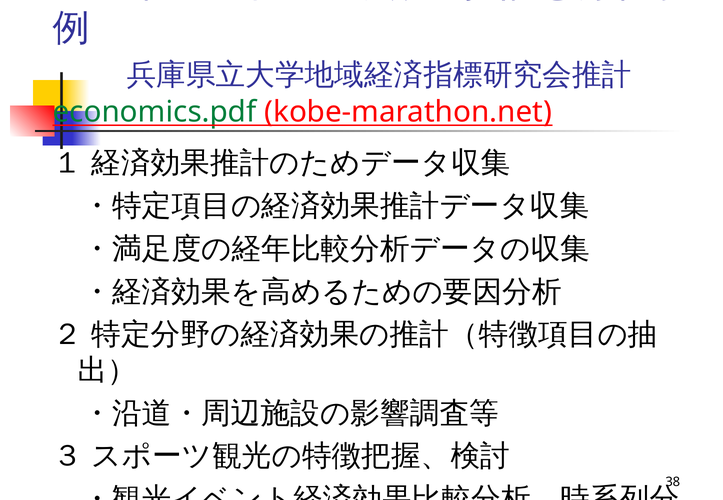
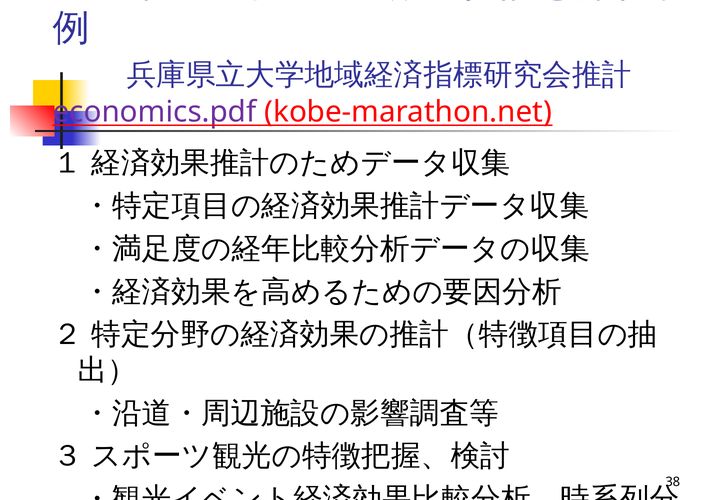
economics.pdf colour: green -> purple
